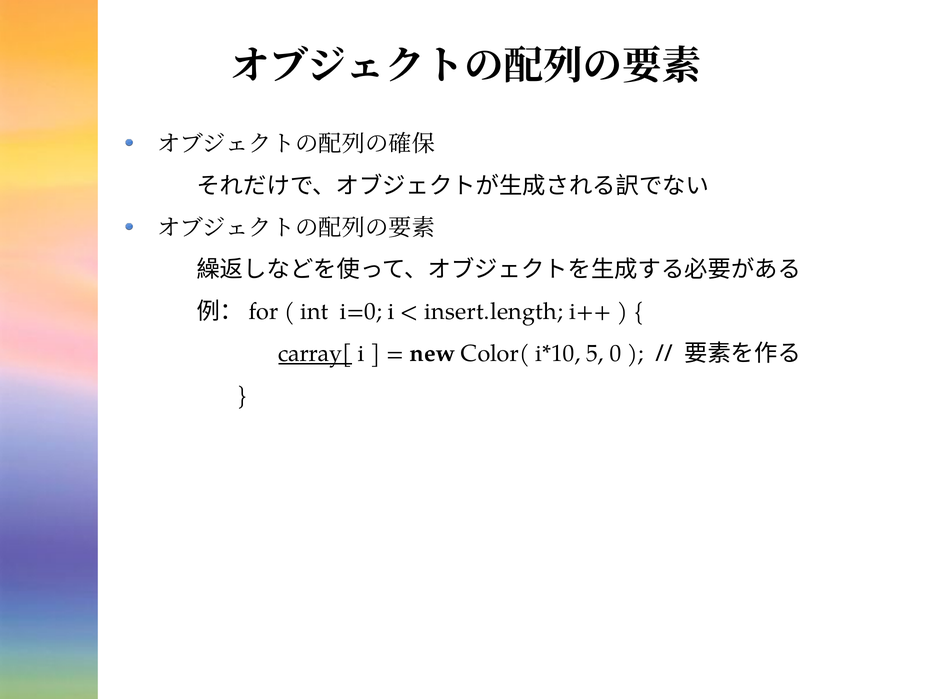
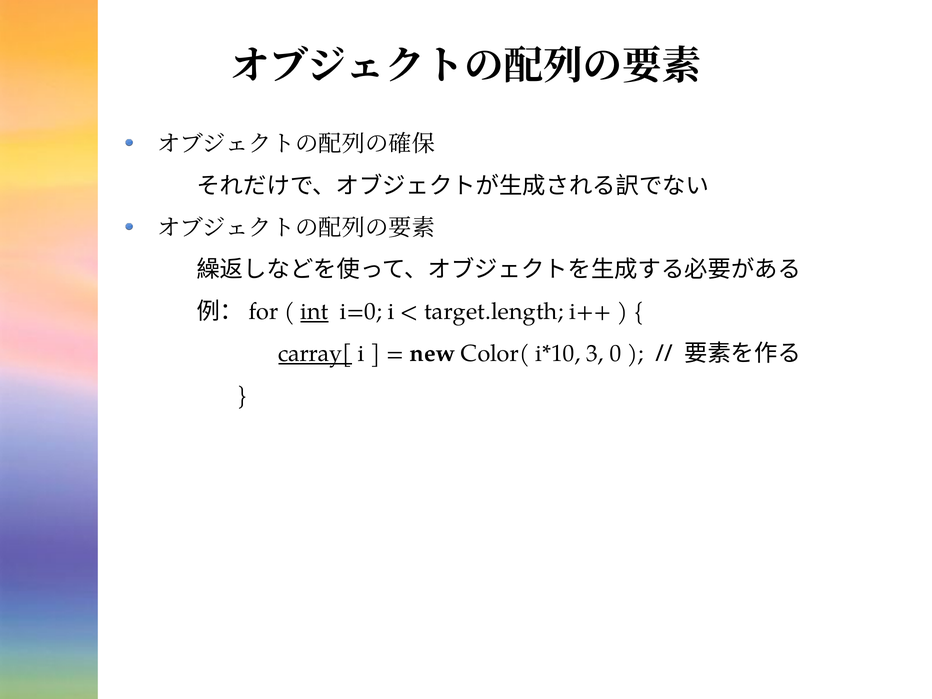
int underline: none -> present
insert.length: insert.length -> target.length
5: 5 -> 3
